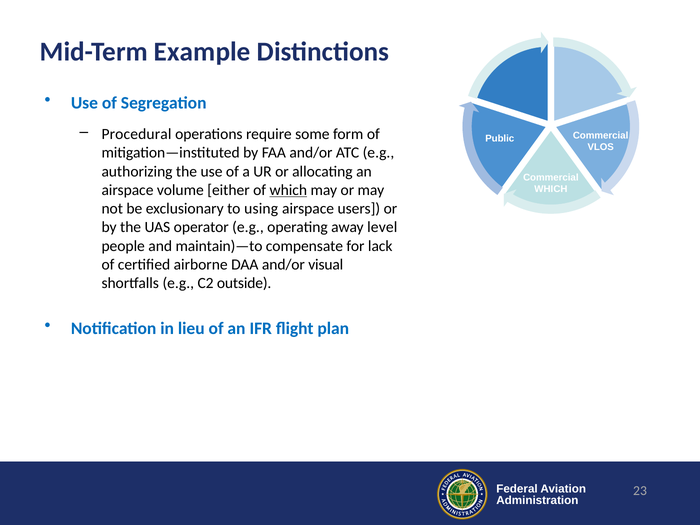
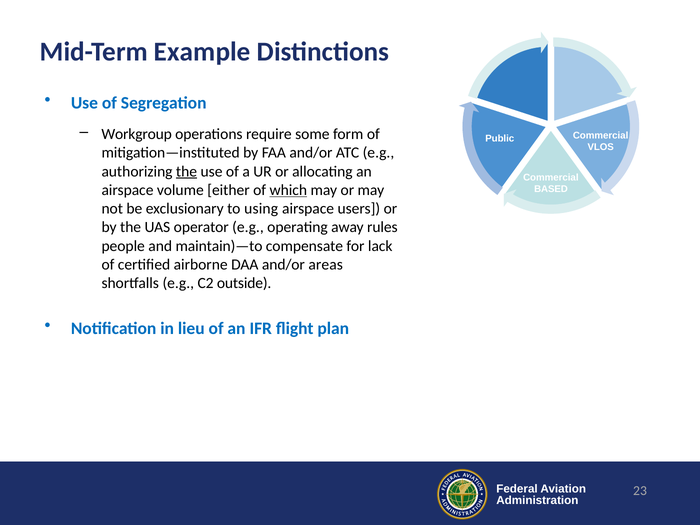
Procedural: Procedural -> Workgroup
the at (187, 171) underline: none -> present
WHICH at (551, 189): WHICH -> BASED
level: level -> rules
visual: visual -> areas
